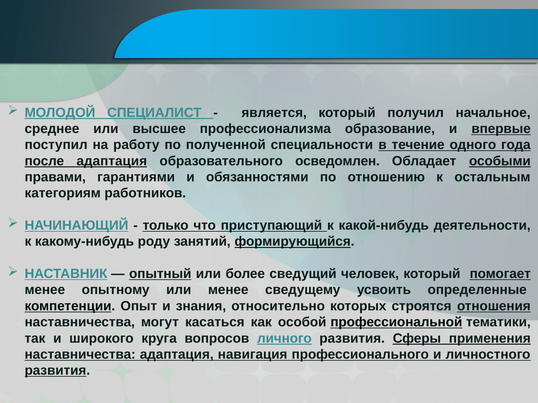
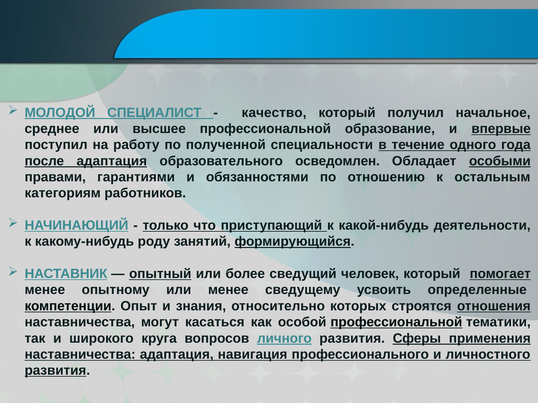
является: является -> качество
высшее профессионализма: профессионализма -> профессиональной
